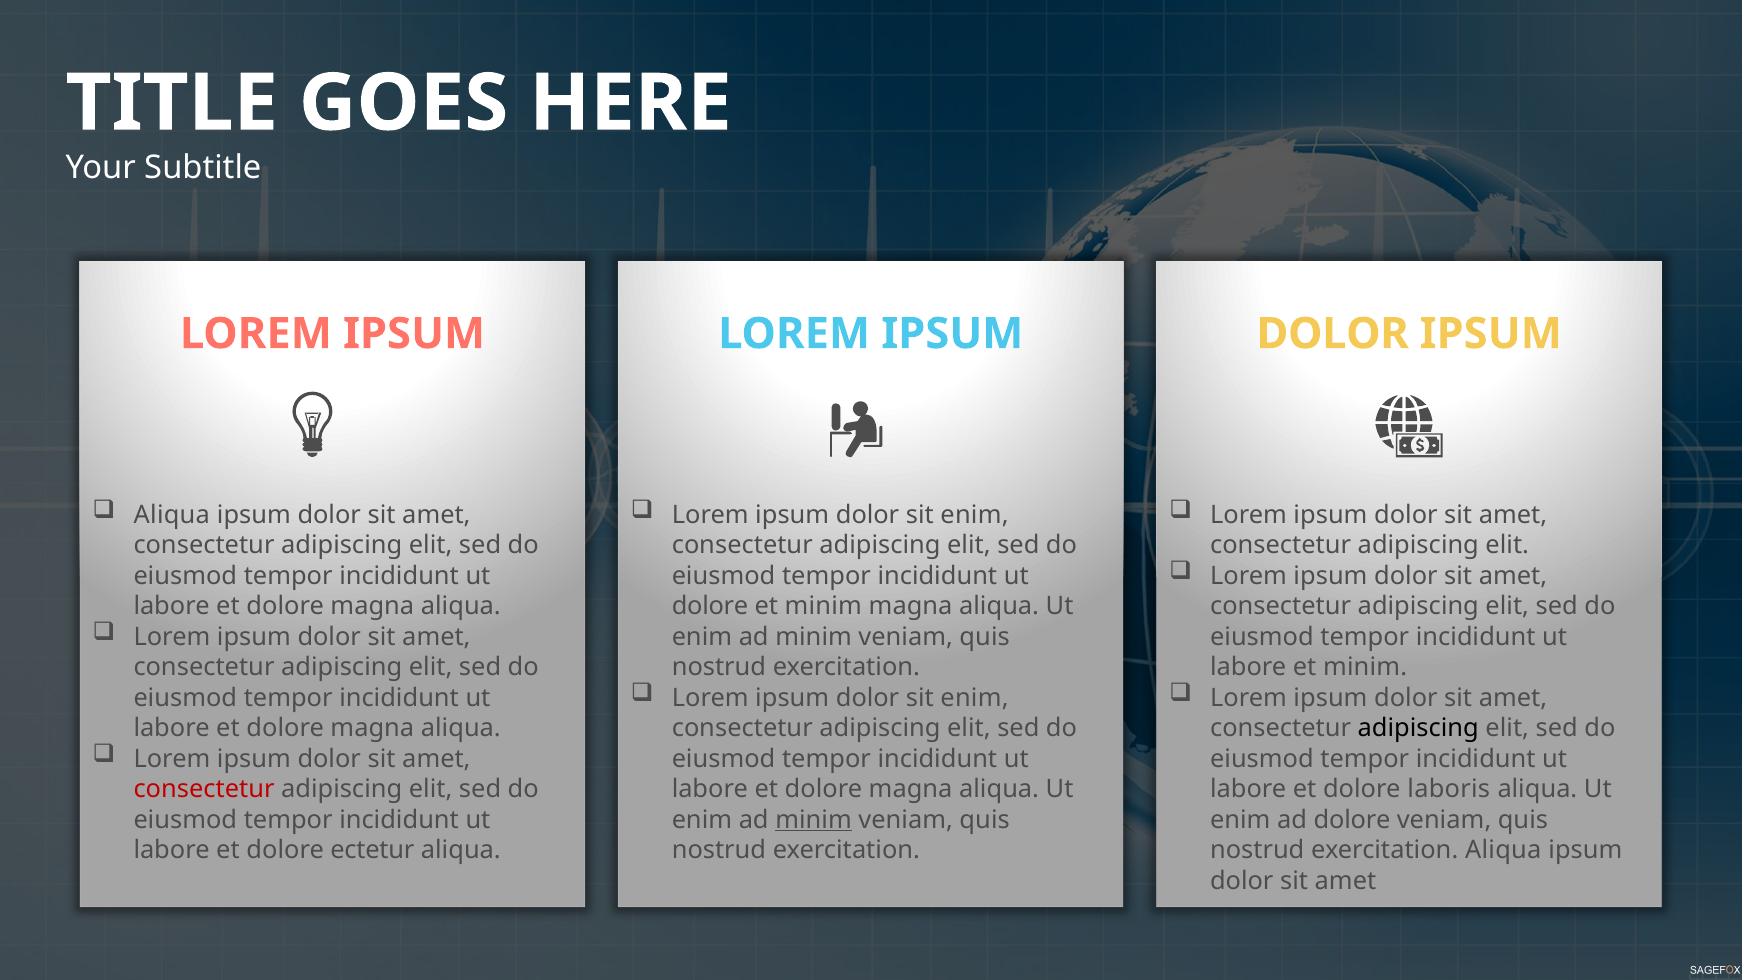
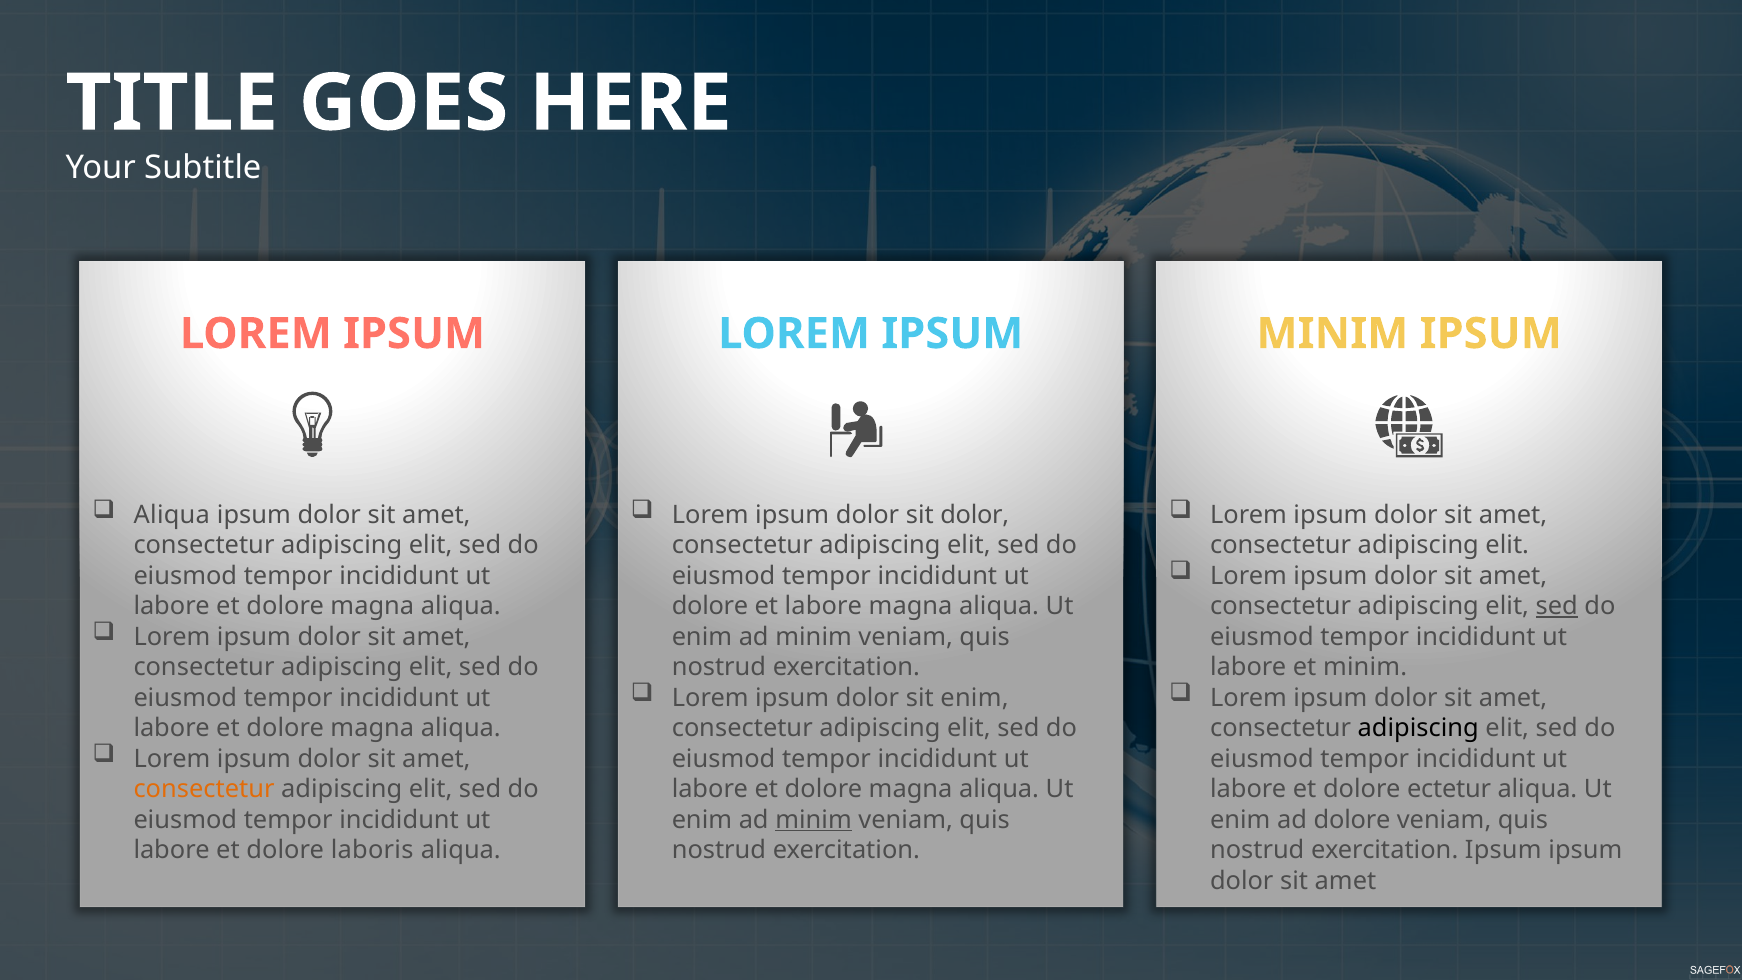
DOLOR at (1333, 334): DOLOR -> MINIM
enim at (975, 515): enim -> dolor
minim at (823, 606): minim -> labore
sed at (1557, 606) underline: none -> present
consectetur at (204, 789) colour: red -> orange
laboris: laboris -> ectetur
ectetur: ectetur -> laboris
exercitation Aliqua: Aliqua -> Ipsum
